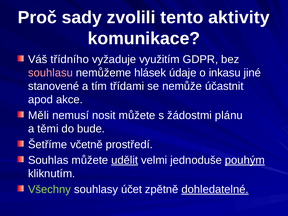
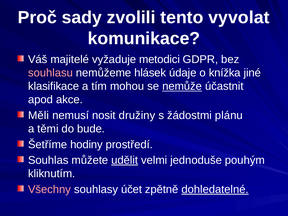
aktivity: aktivity -> vyvolat
třídního: třídního -> majitelé
využitím: využitím -> metodici
inkasu: inkasu -> knížka
stanovené: stanovené -> klasifikace
třídami: třídami -> mohou
nemůže underline: none -> present
nosit můžete: můžete -> družiny
včetně: včetně -> hodiny
pouhým underline: present -> none
Všechny colour: light green -> pink
